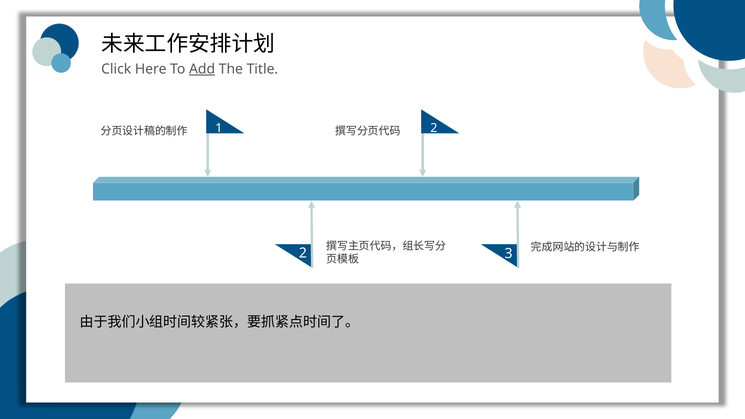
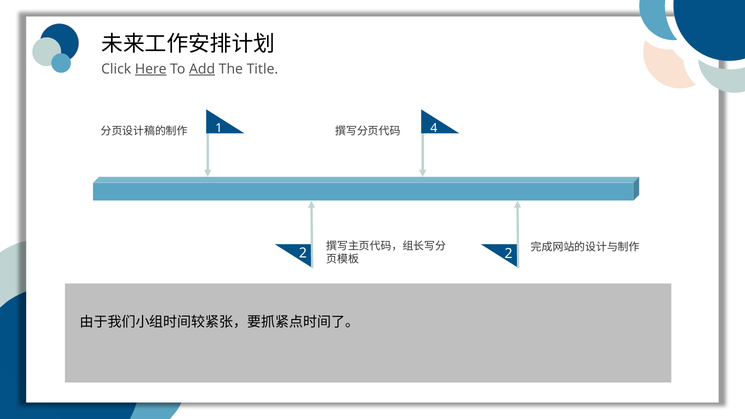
Here underline: none -> present
2 at (434, 128): 2 -> 4
3 at (509, 254): 3 -> 2
